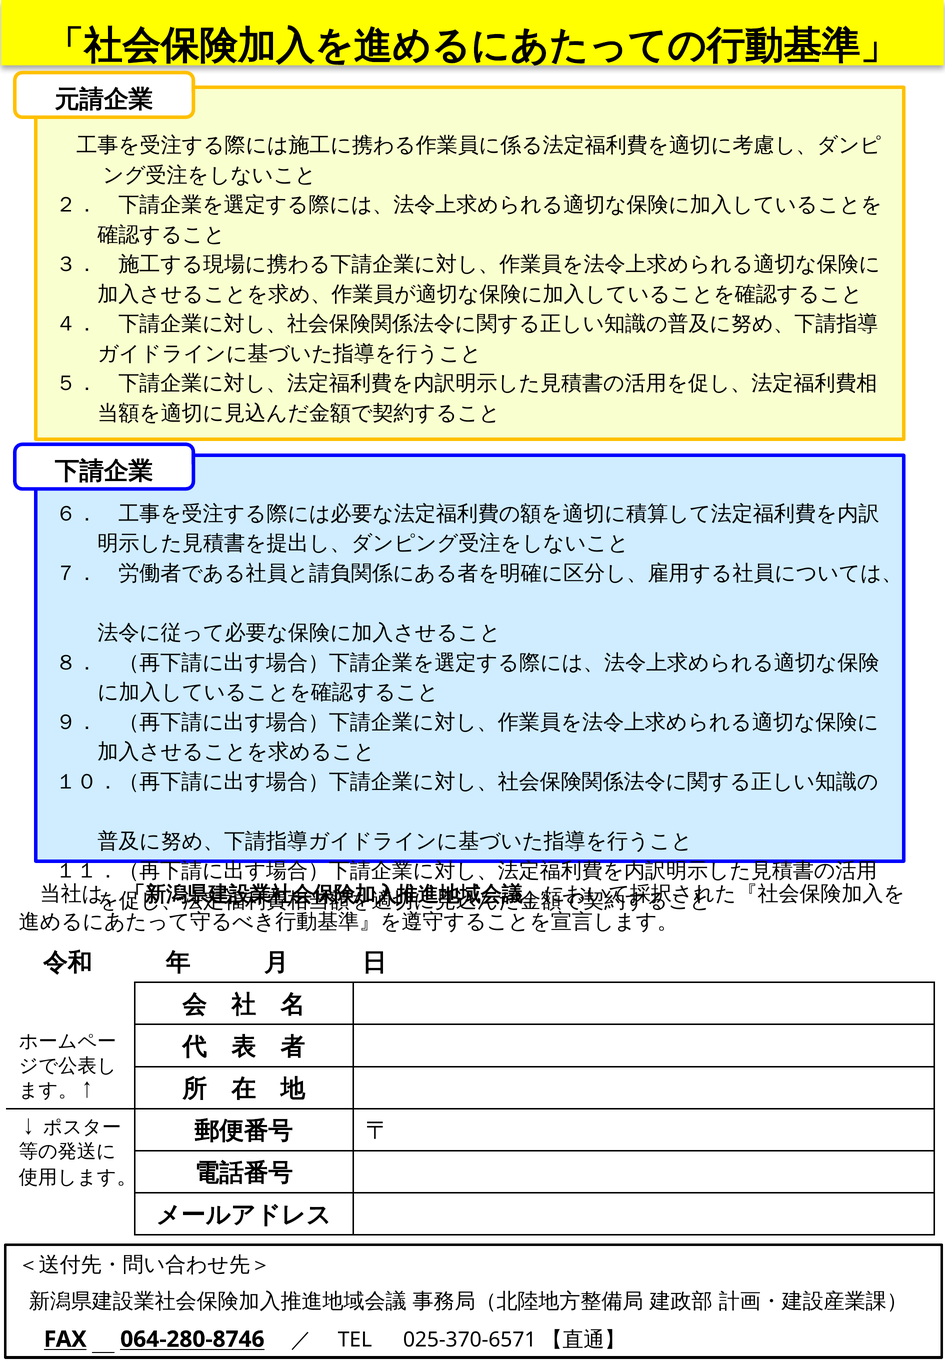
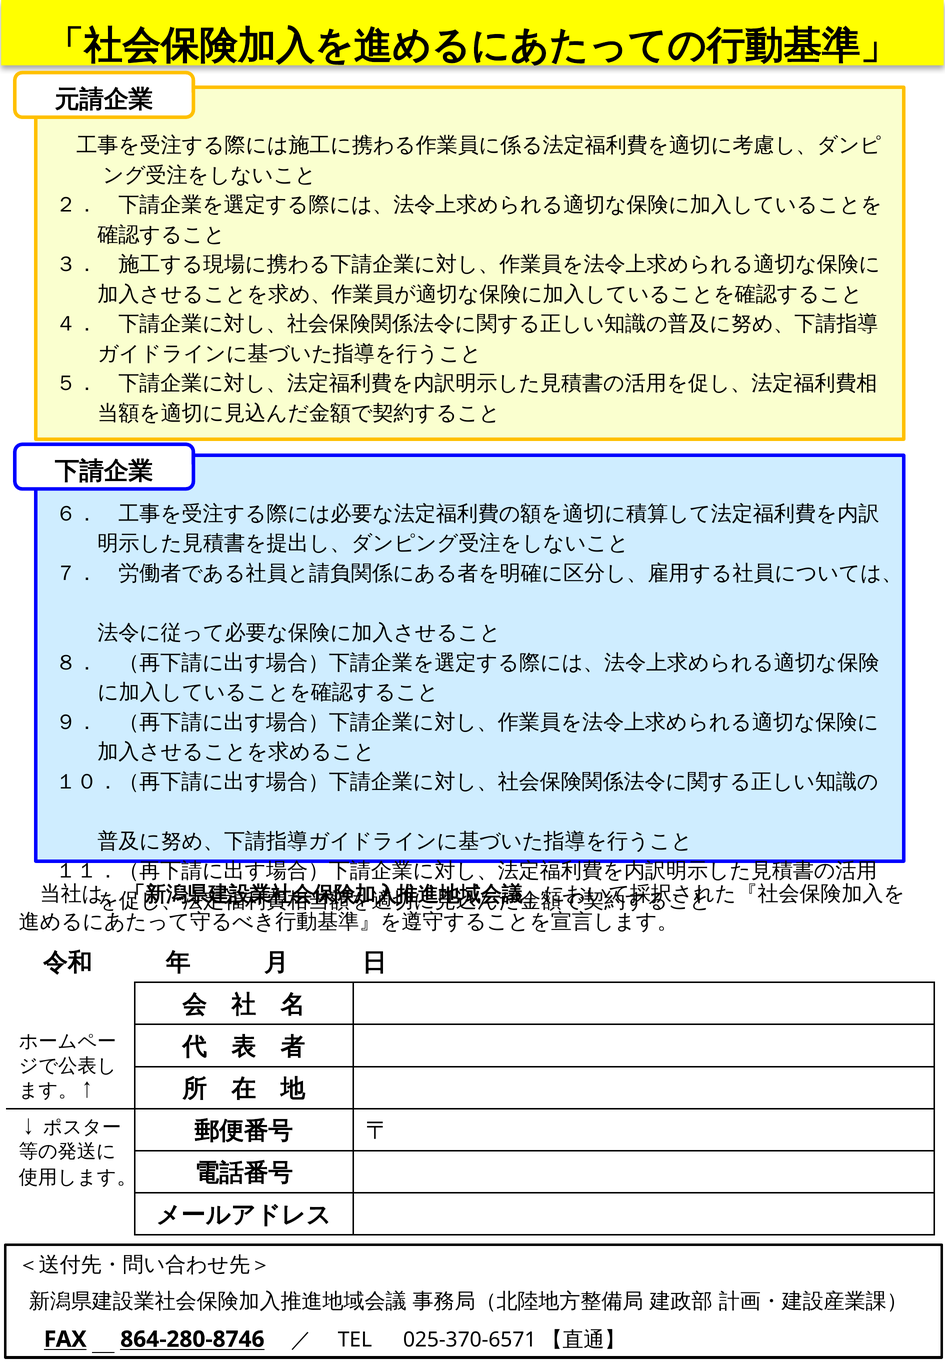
064-280-8746: 064-280-8746 -> 864-280-8746
